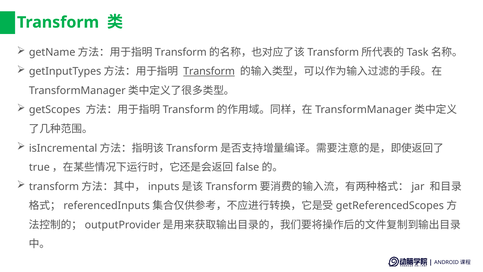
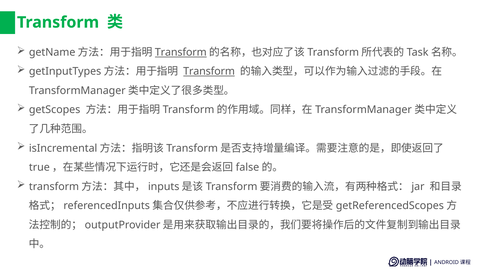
Transform at (181, 52) underline: none -> present
